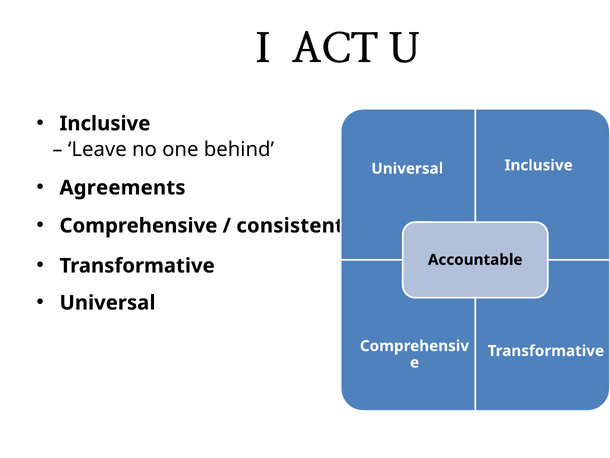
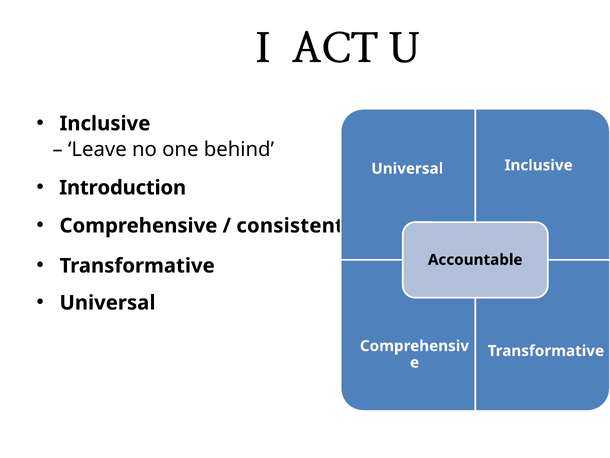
Agreements: Agreements -> Introduction
